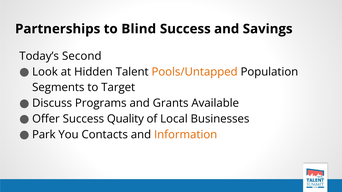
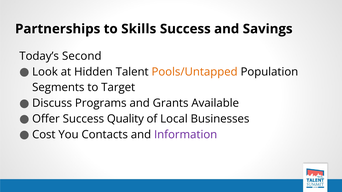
Blind: Blind -> Skills
Park: Park -> Cost
Information colour: orange -> purple
